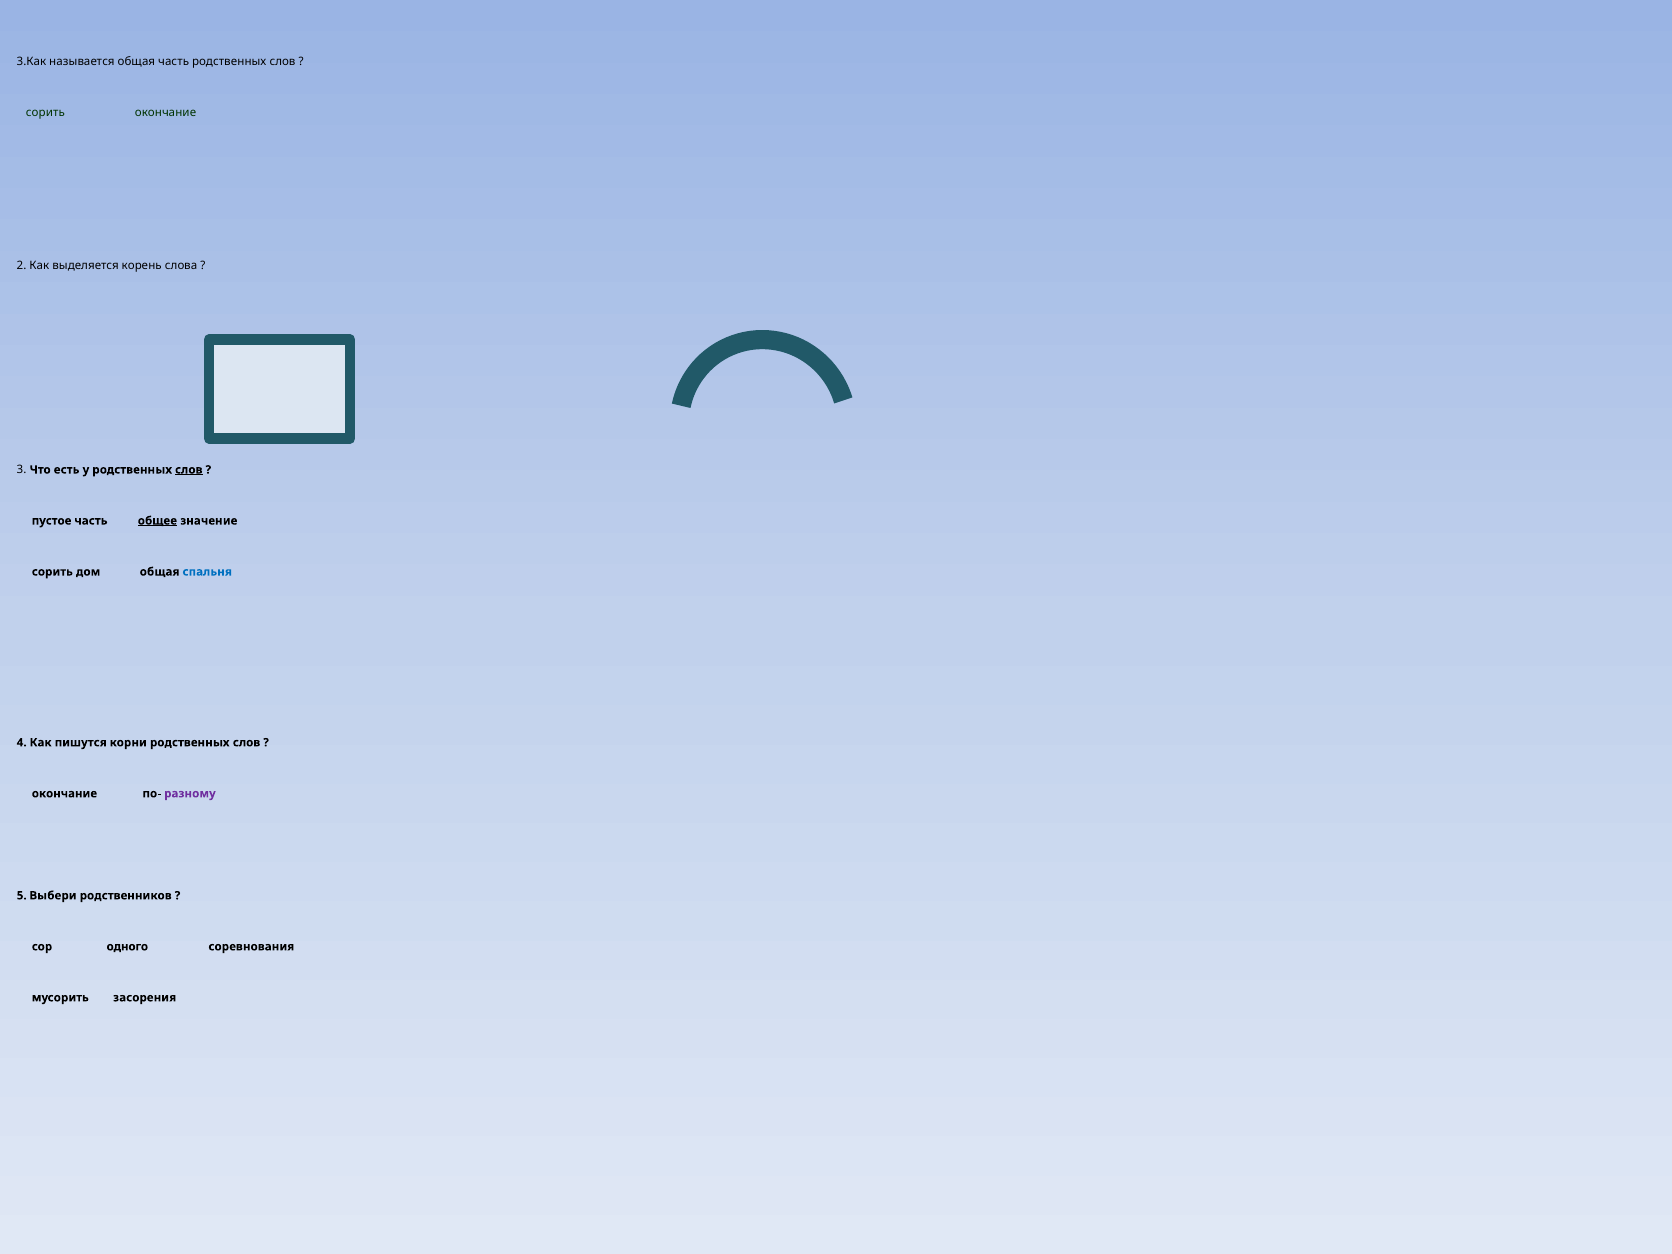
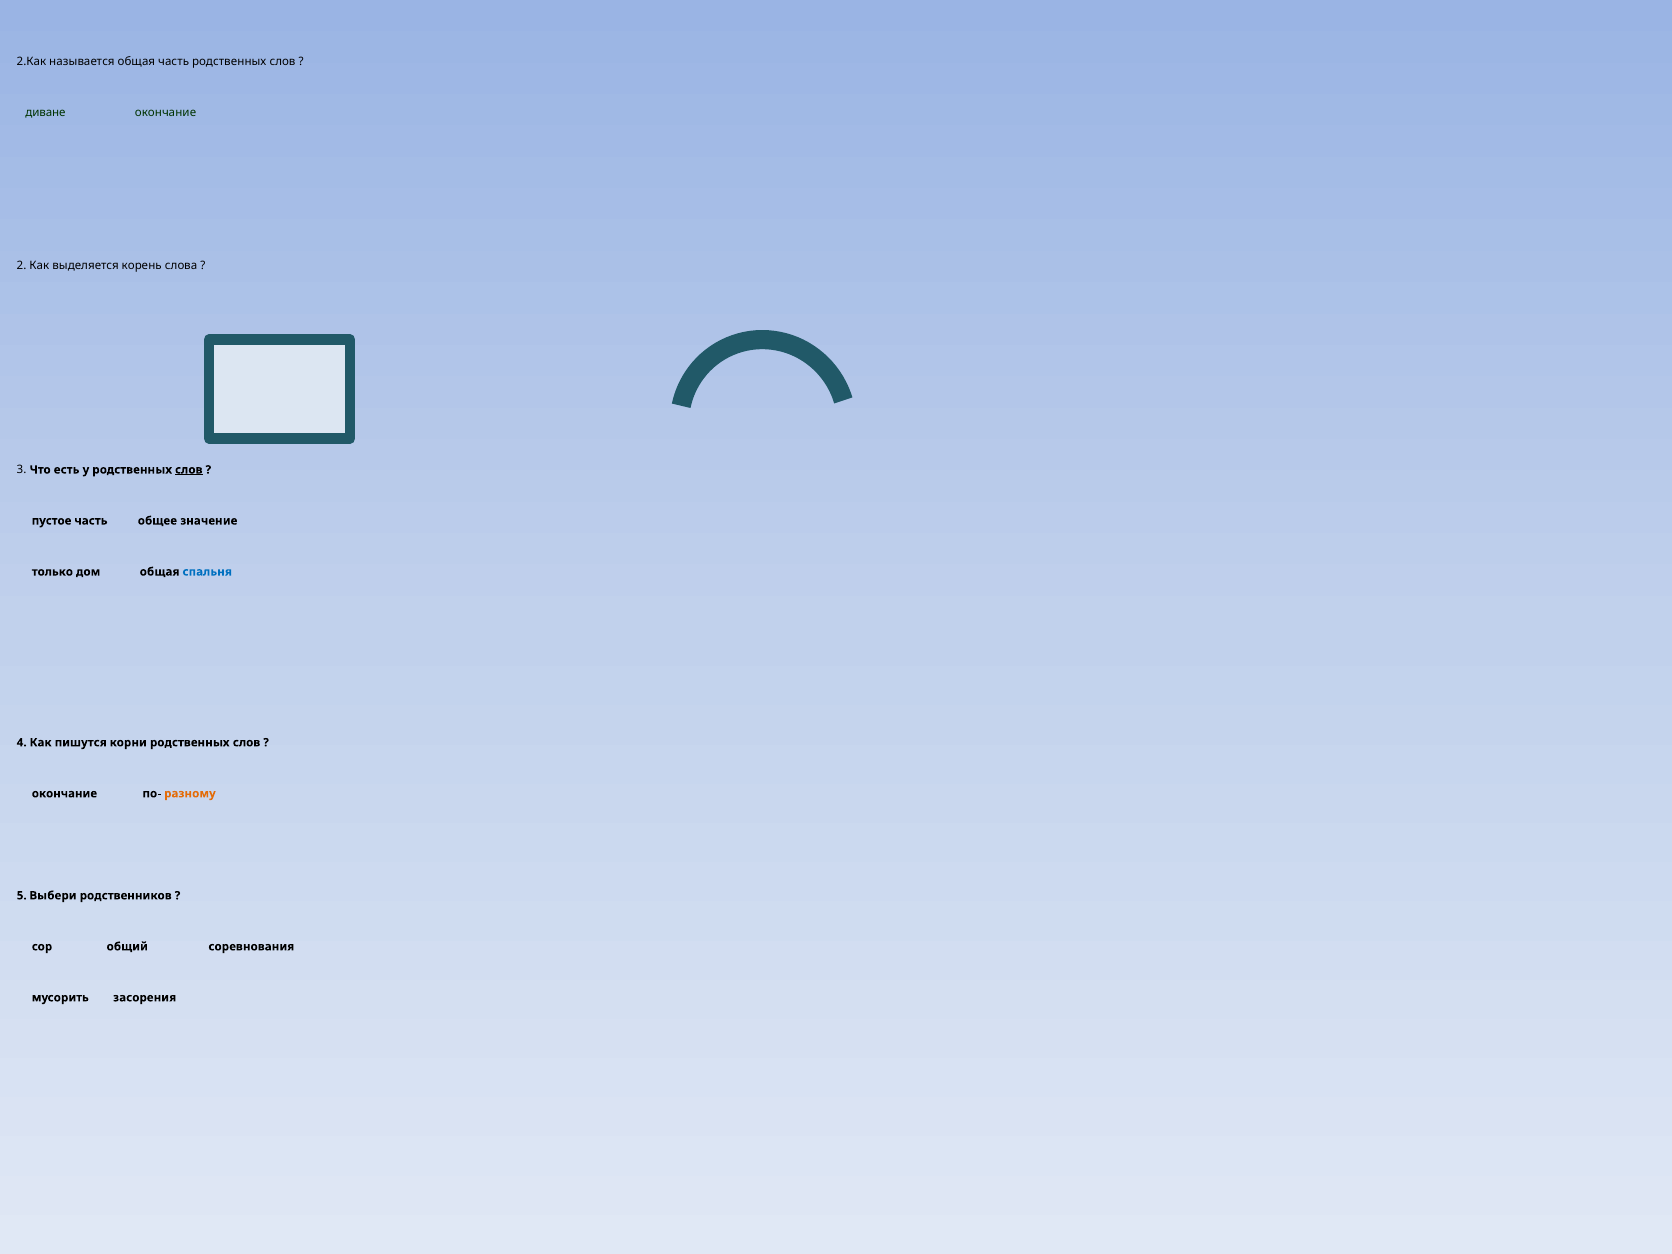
3.Как: 3.Как -> 2.Как
сорить at (45, 113): сорить -> диване
общее underline: present -> none
сорить at (52, 572): сорить -> только
разному colour: purple -> orange
одного: одного -> общий
